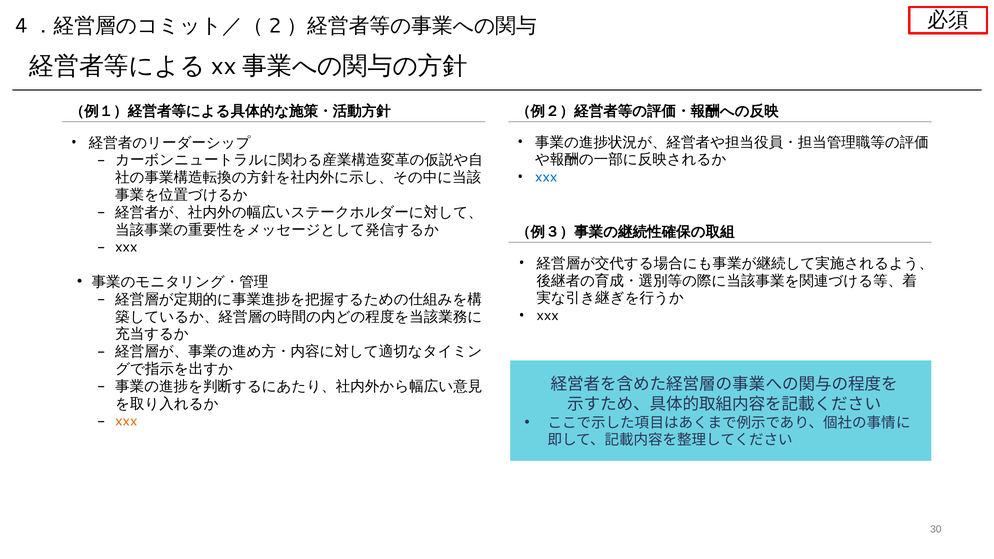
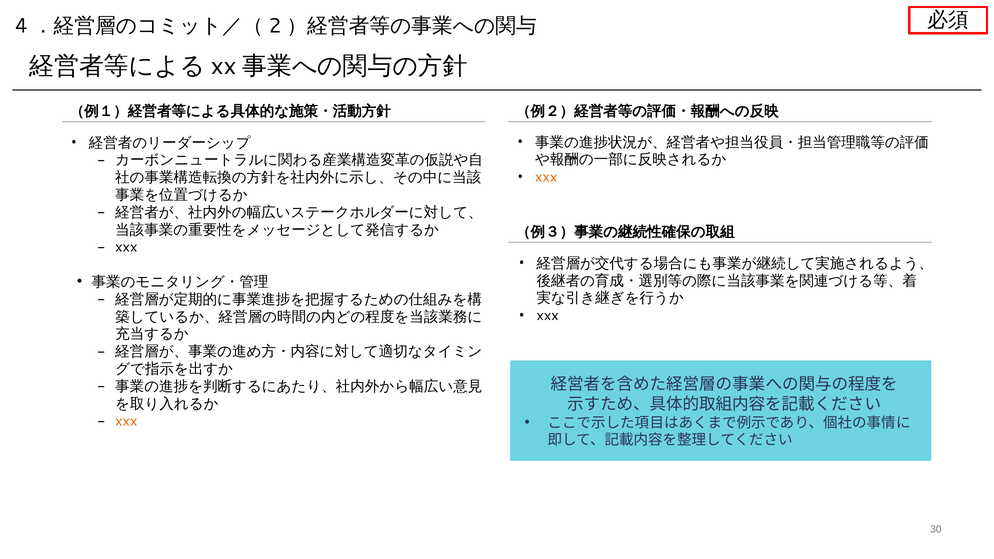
xxx at (546, 177) colour: blue -> orange
